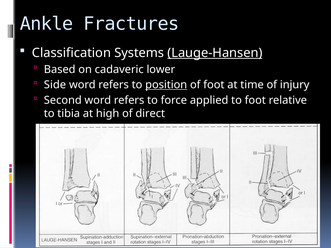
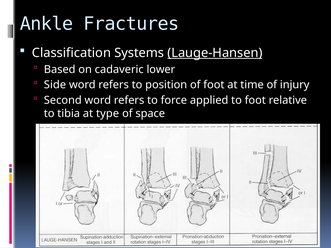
position underline: present -> none
high: high -> type
direct: direct -> space
